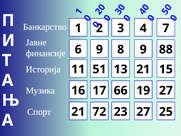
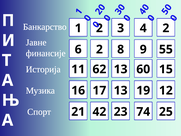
7 at (166, 28): 7 -> 2
6 9: 9 -> 2
88: 88 -> 55
51: 51 -> 62
13 21: 21 -> 60
17 66: 66 -> 13
19 27: 27 -> 12
72: 72 -> 42
23 27: 27 -> 74
